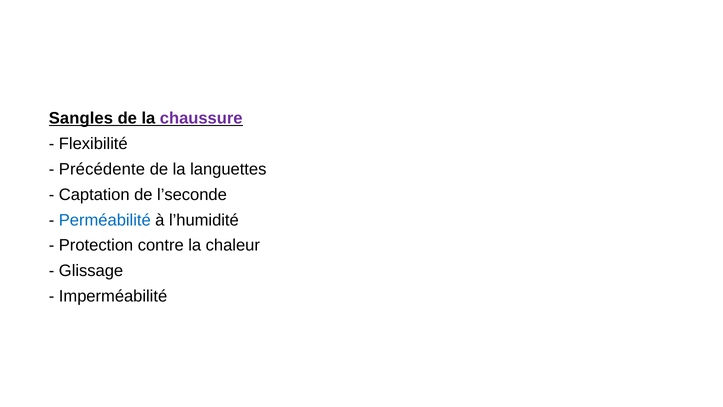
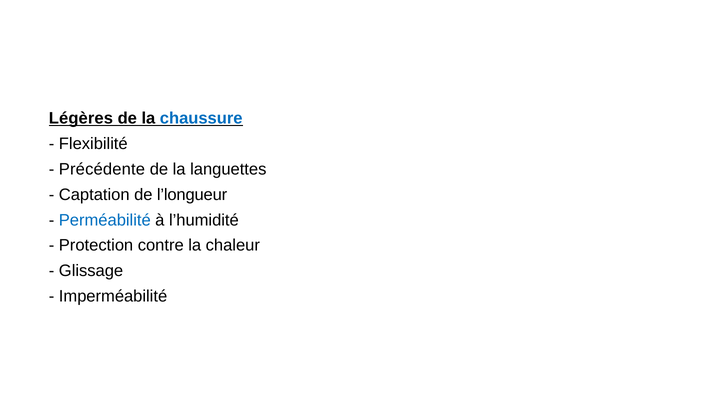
Sangles: Sangles -> Légères
chaussure colour: purple -> blue
l’seconde: l’seconde -> l’longueur
